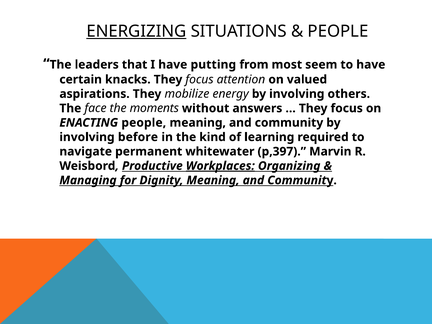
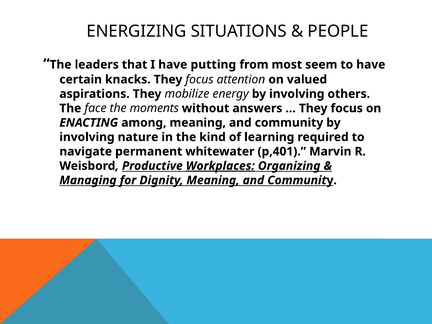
ENERGIZING underline: present -> none
ENACTING people: people -> among
before: before -> nature
p,397: p,397 -> p,401
